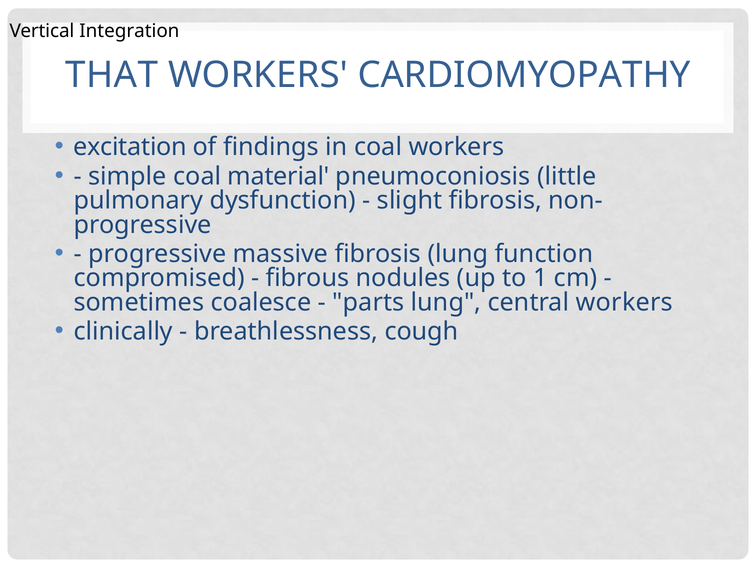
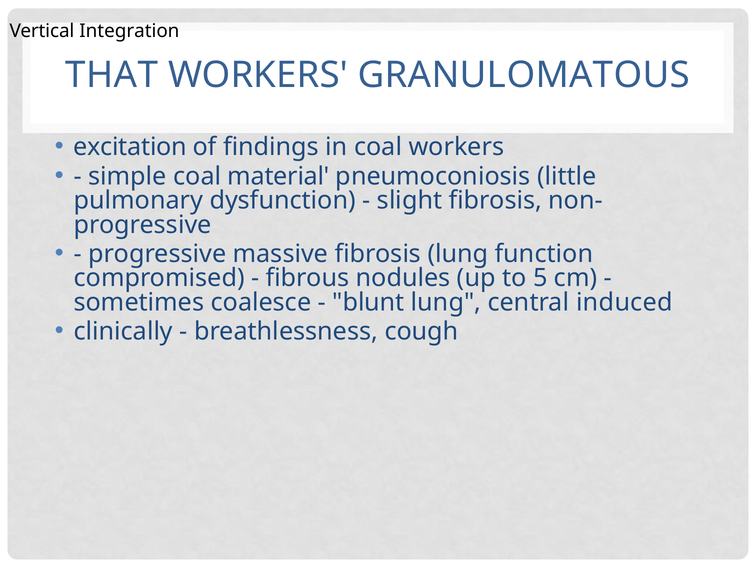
CARDIOMYOPATHY: CARDIOMYOPATHY -> GRANULOMATOUS
1: 1 -> 5
parts: parts -> blunt
central workers: workers -> induced
